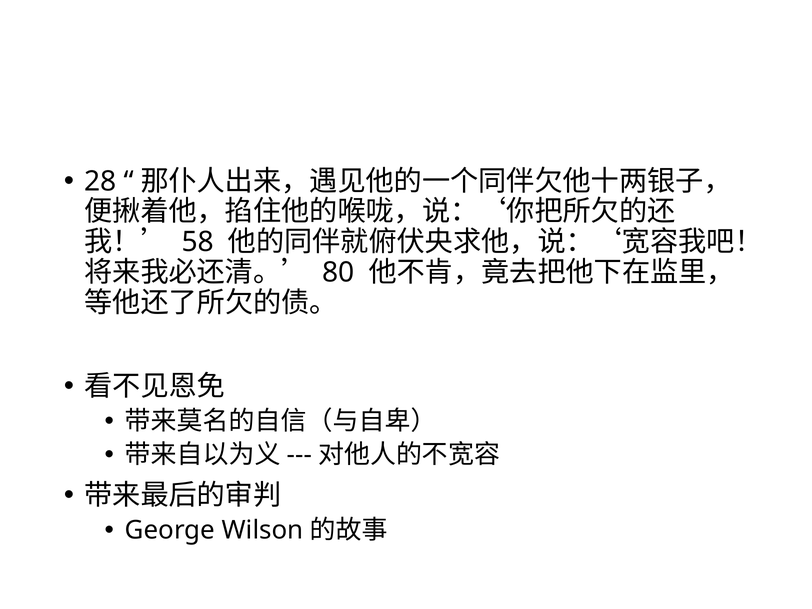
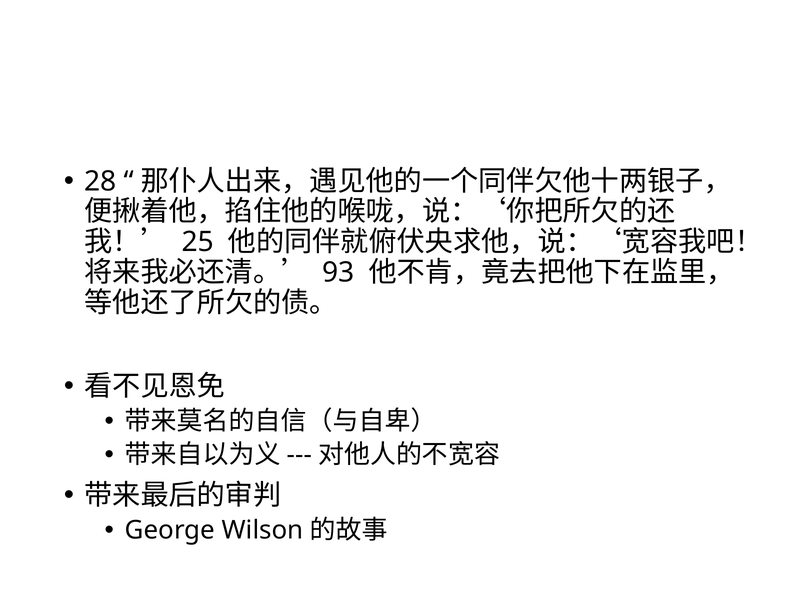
58: 58 -> 25
80: 80 -> 93
